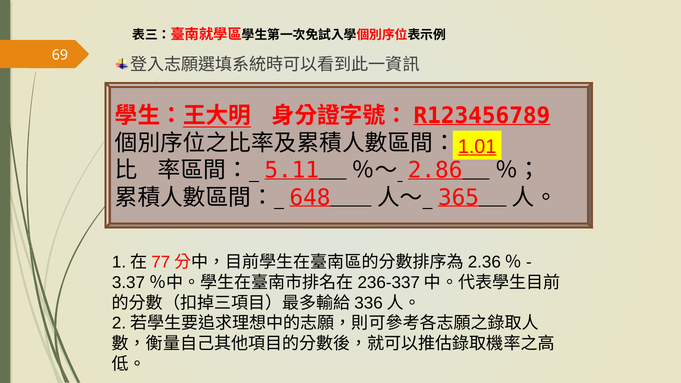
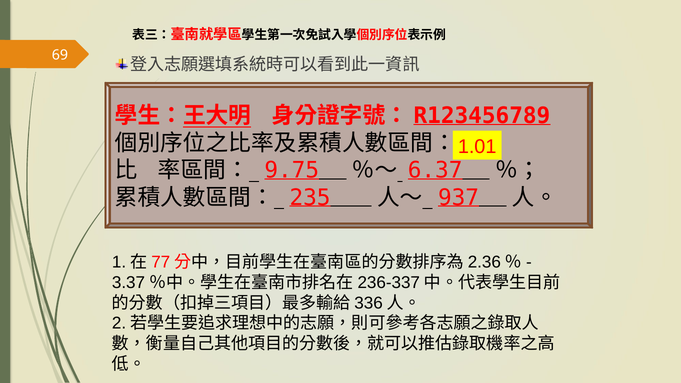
1.01 underline: present -> none
5.11: 5.11 -> 9.75
2.86: 2.86 -> 6.37
648: 648 -> 235
365: 365 -> 937
